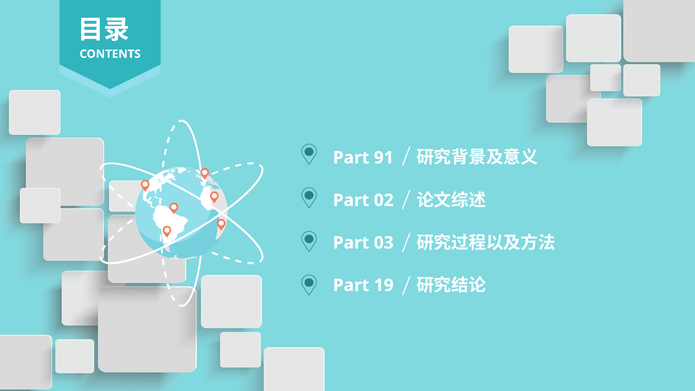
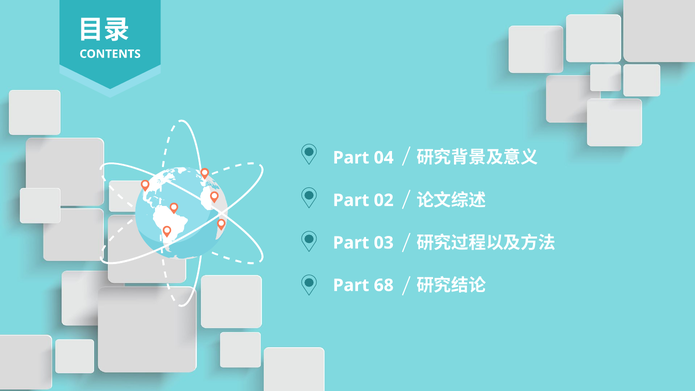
91: 91 -> 04
19: 19 -> 68
